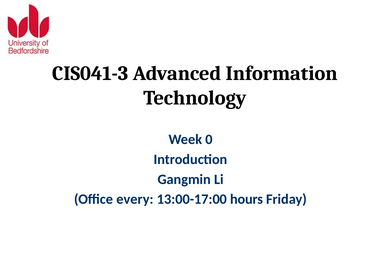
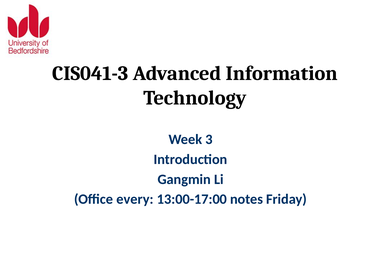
0: 0 -> 3
hours: hours -> notes
